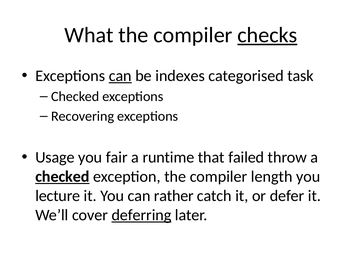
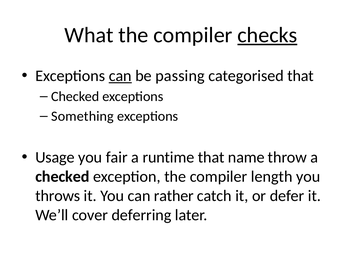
indexes: indexes -> passing
categorised task: task -> that
Recovering: Recovering -> Something
failed: failed -> name
checked at (62, 177) underline: present -> none
lecture: lecture -> throws
deferring underline: present -> none
